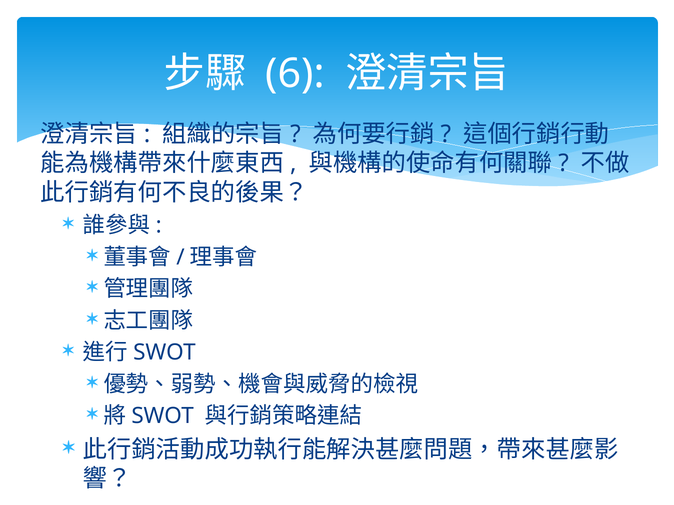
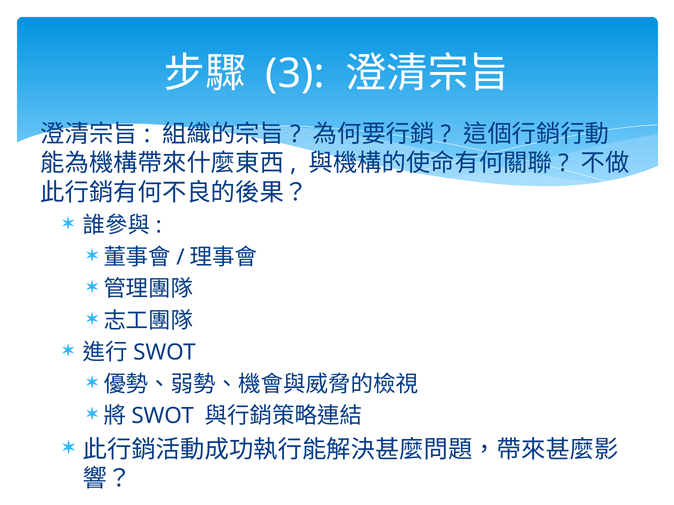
6: 6 -> 3
